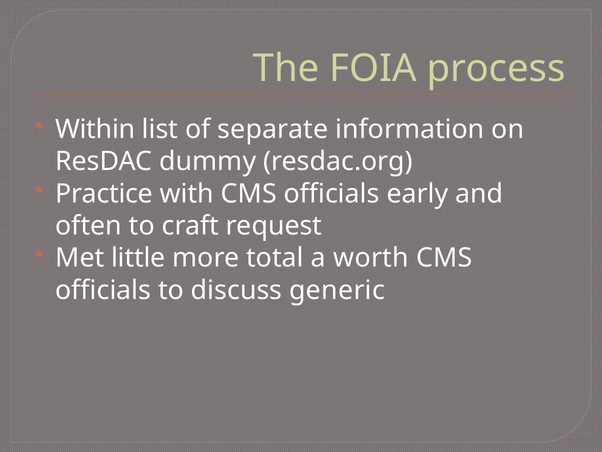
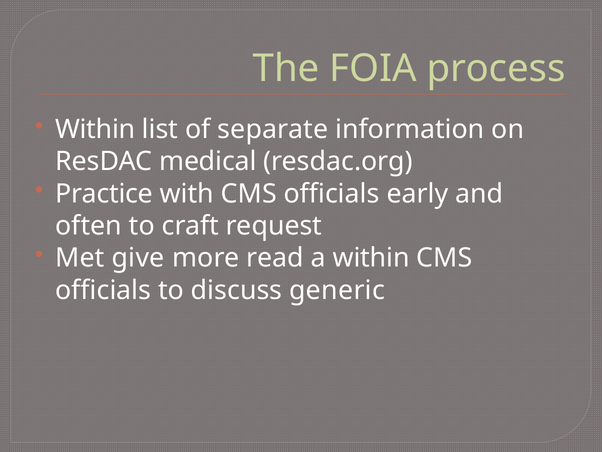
dummy: dummy -> medical
little: little -> give
total: total -> read
a worth: worth -> within
